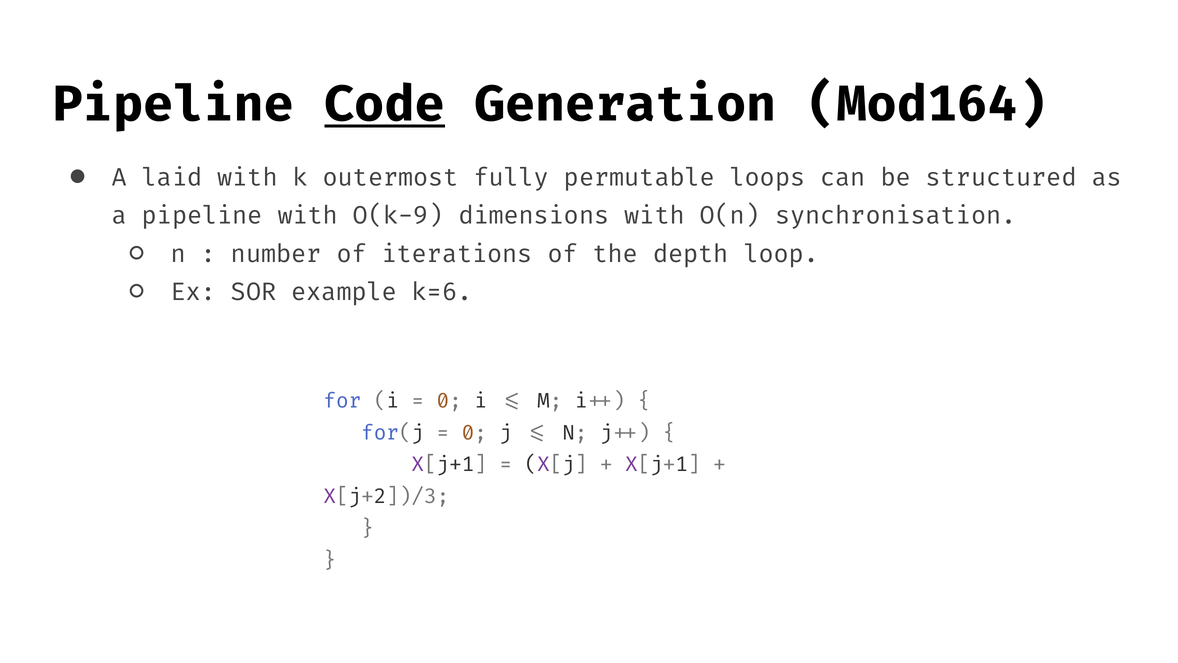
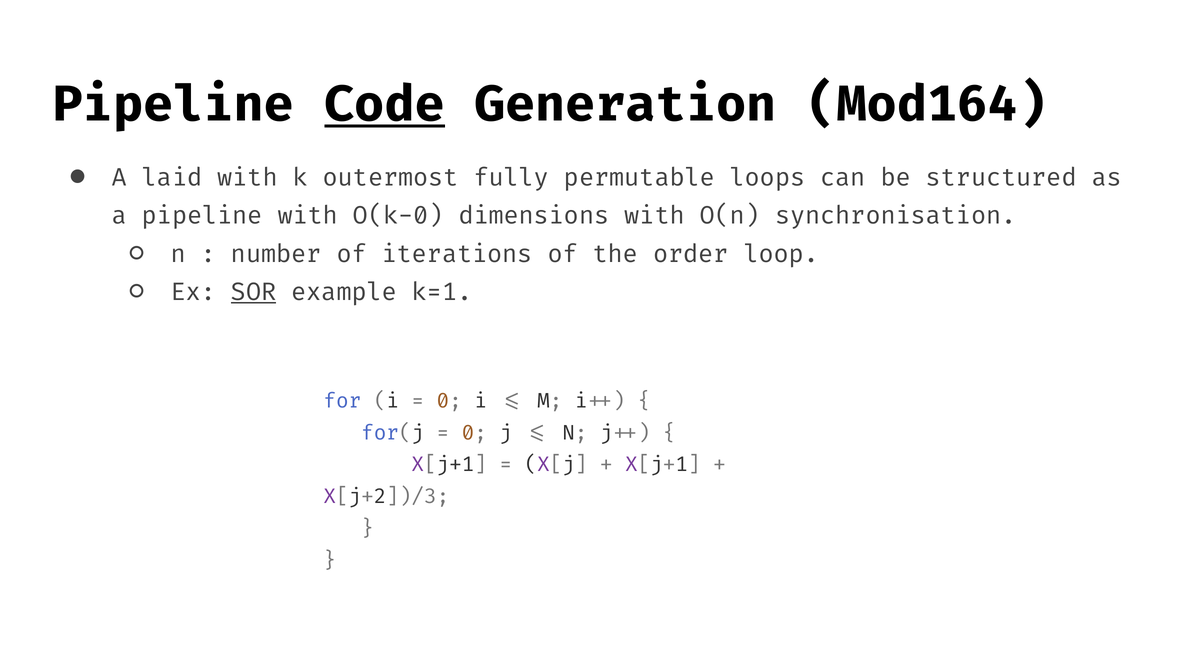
O(k-9: O(k-9 -> O(k-0
depth: depth -> order
SOR underline: none -> present
k=6: k=6 -> k=1
